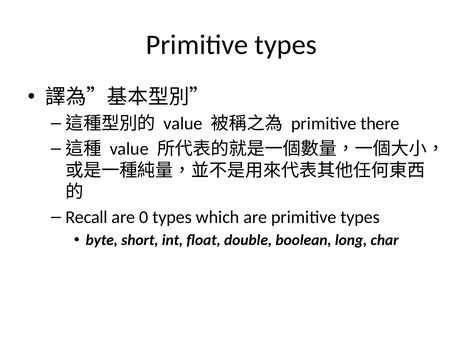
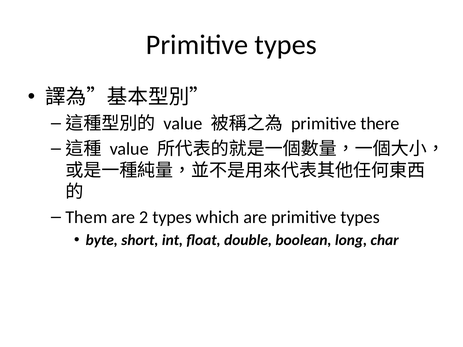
Recall: Recall -> Them
0: 0 -> 2
